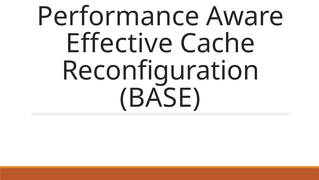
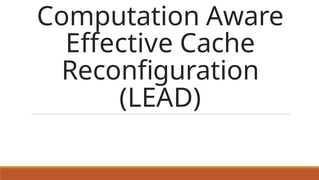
Performance: Performance -> Computation
BASE: BASE -> LEAD
